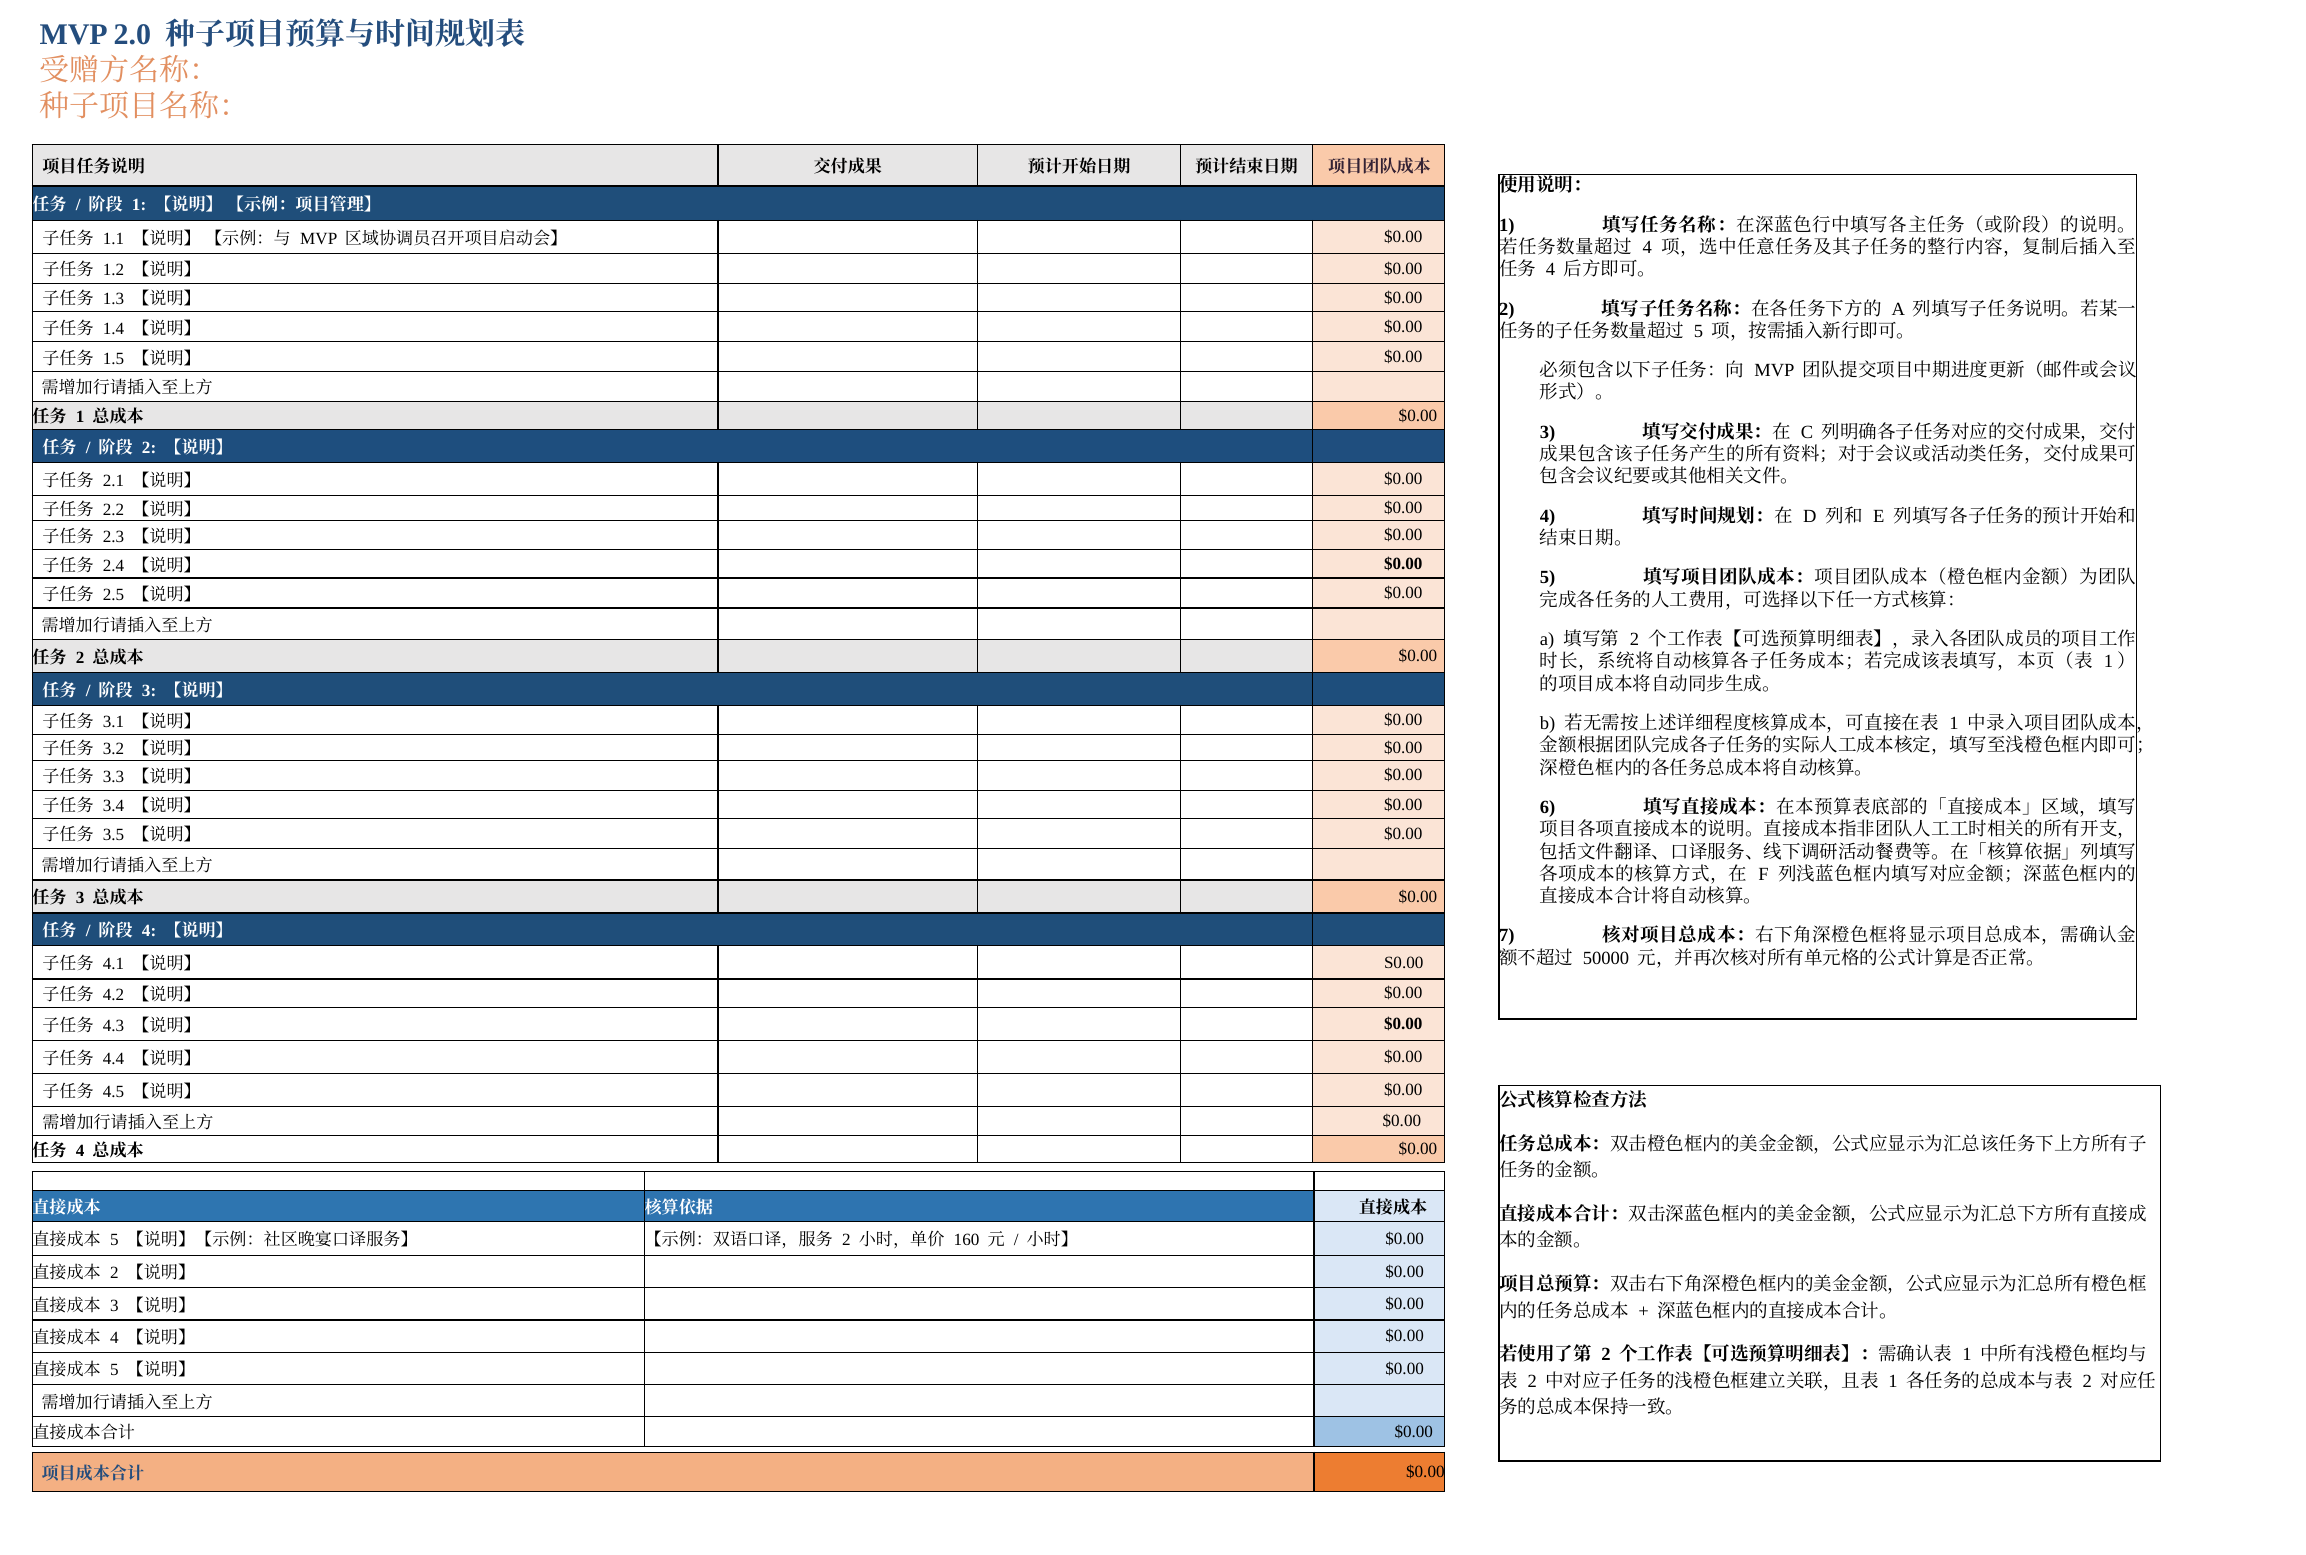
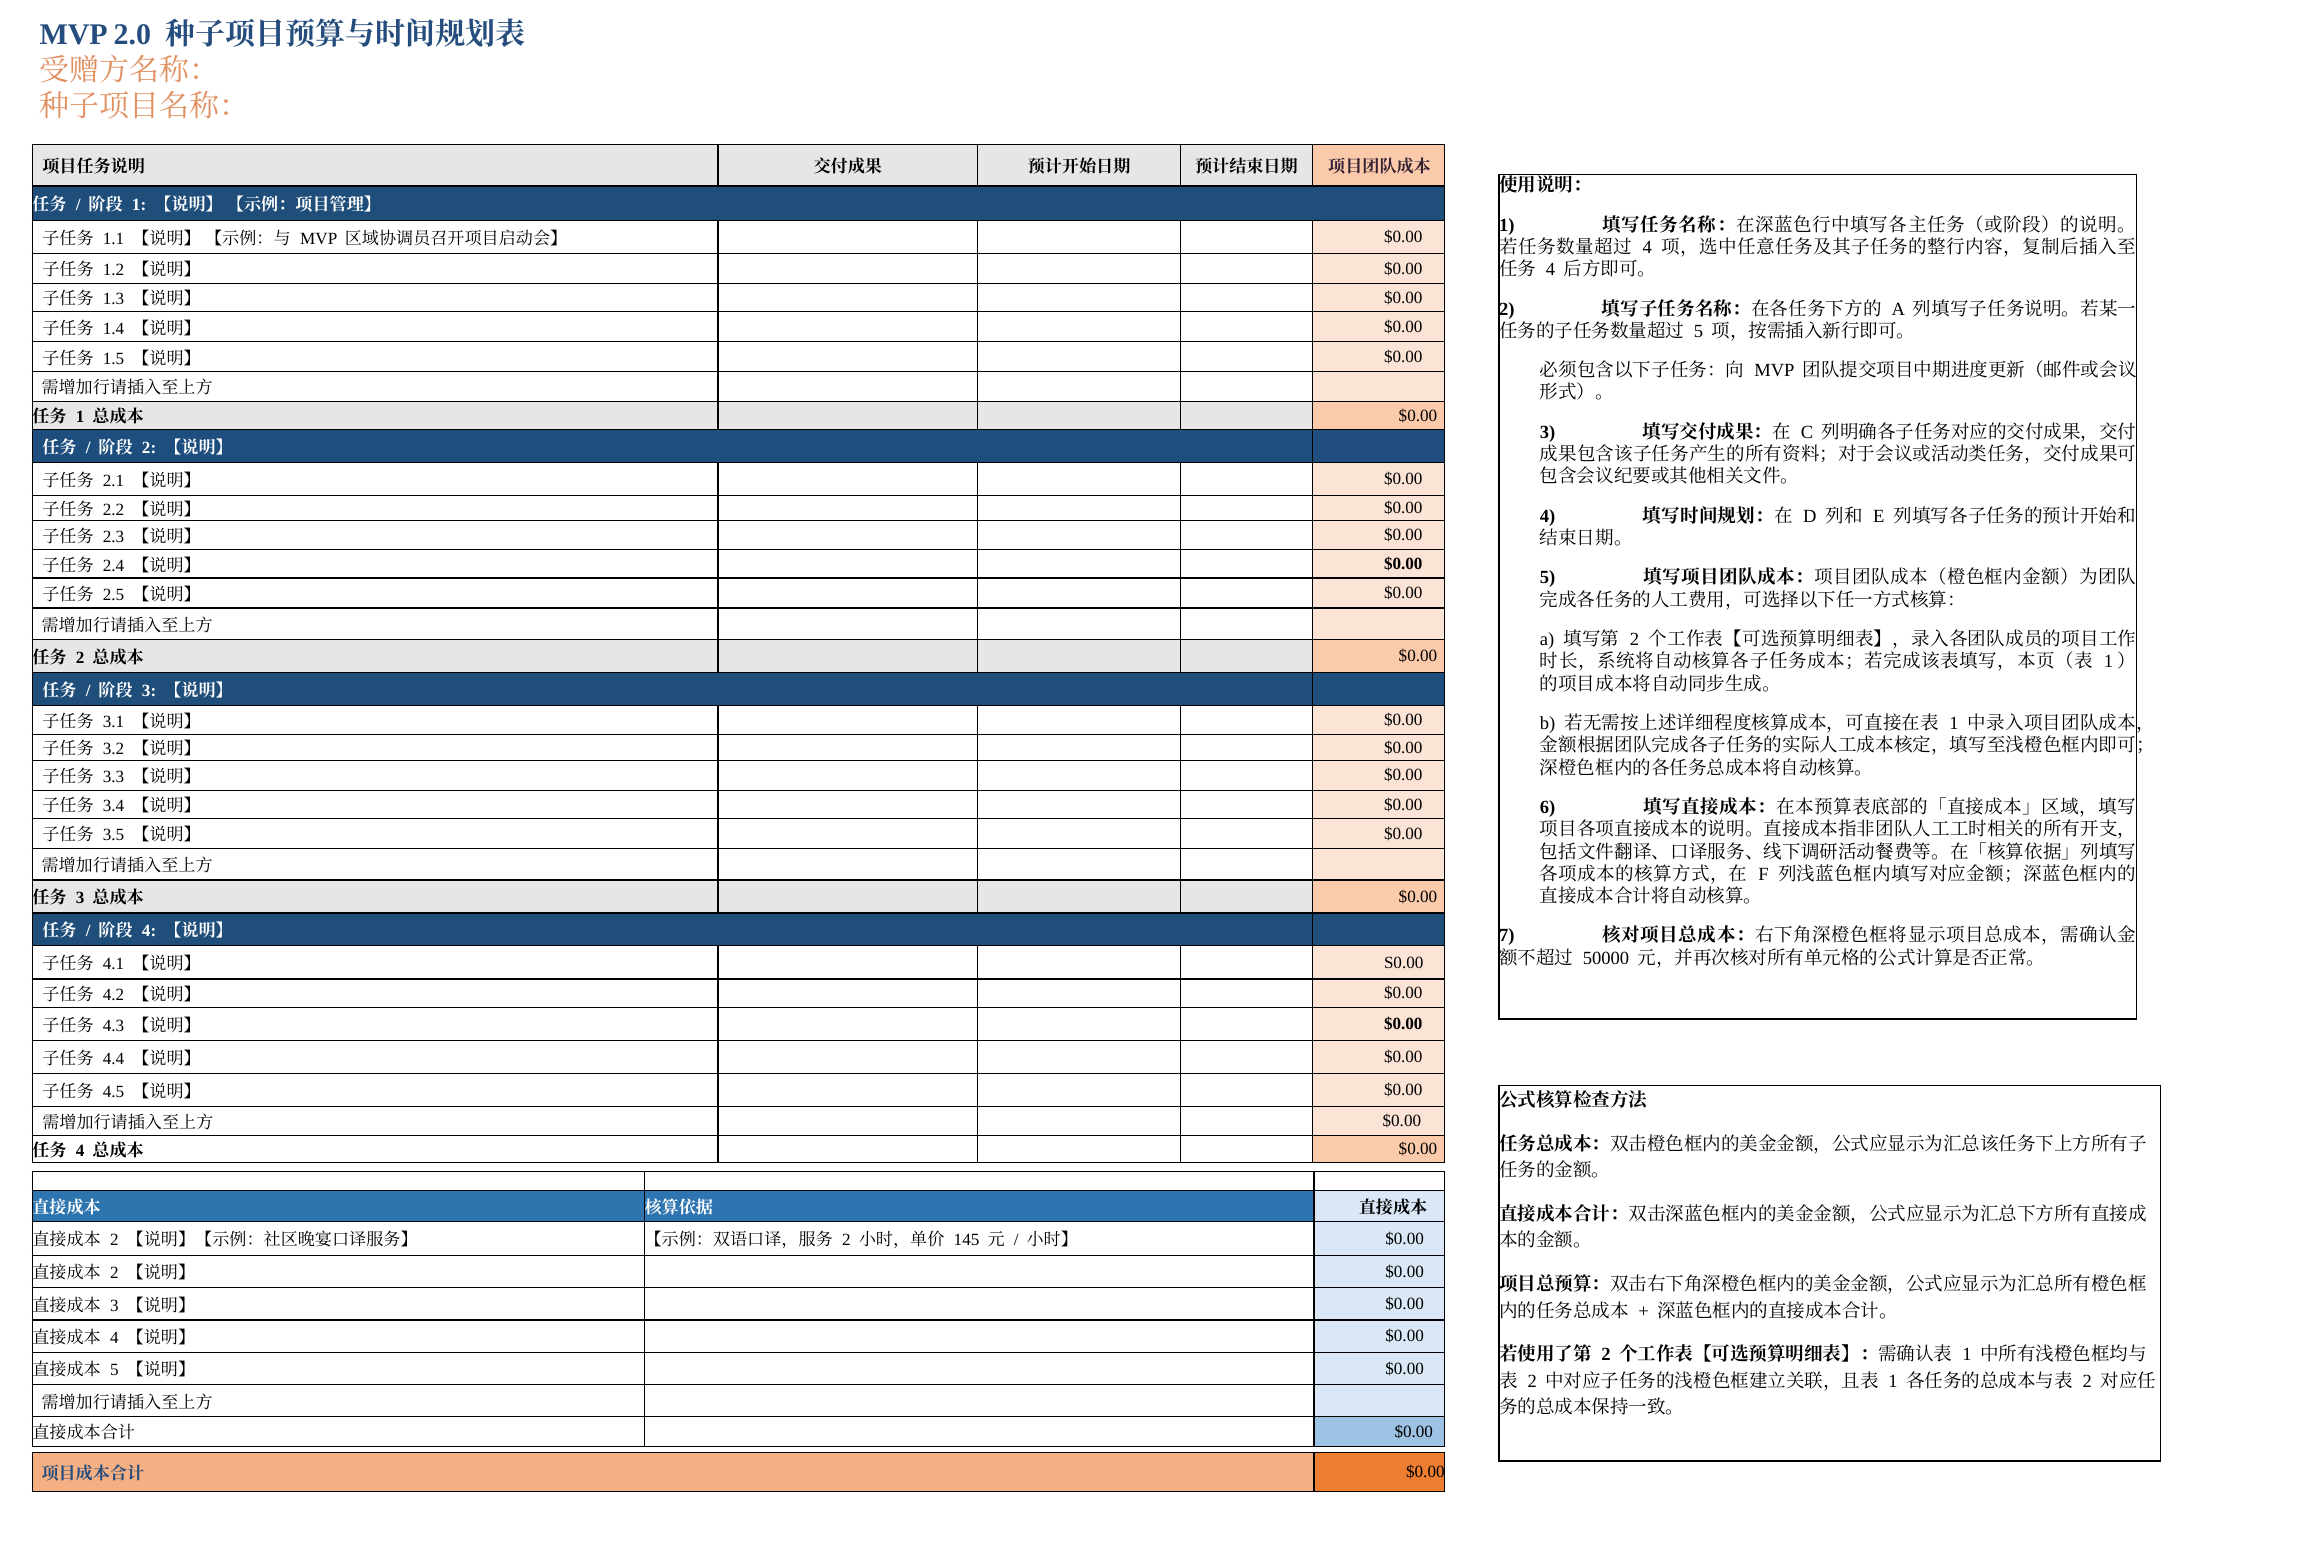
5 at (114, 1240): 5 -> 2
160: 160 -> 145
